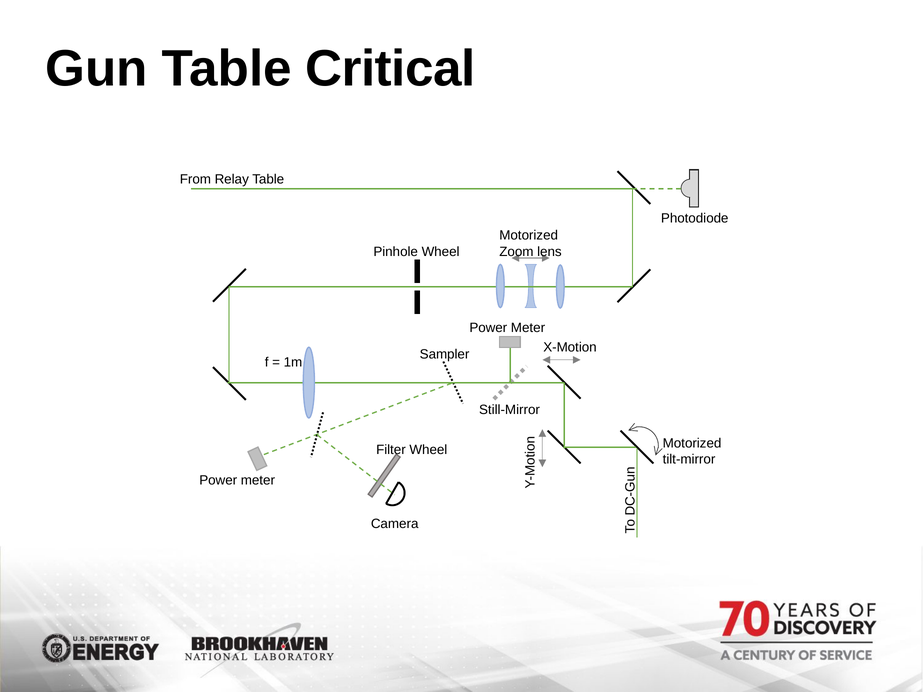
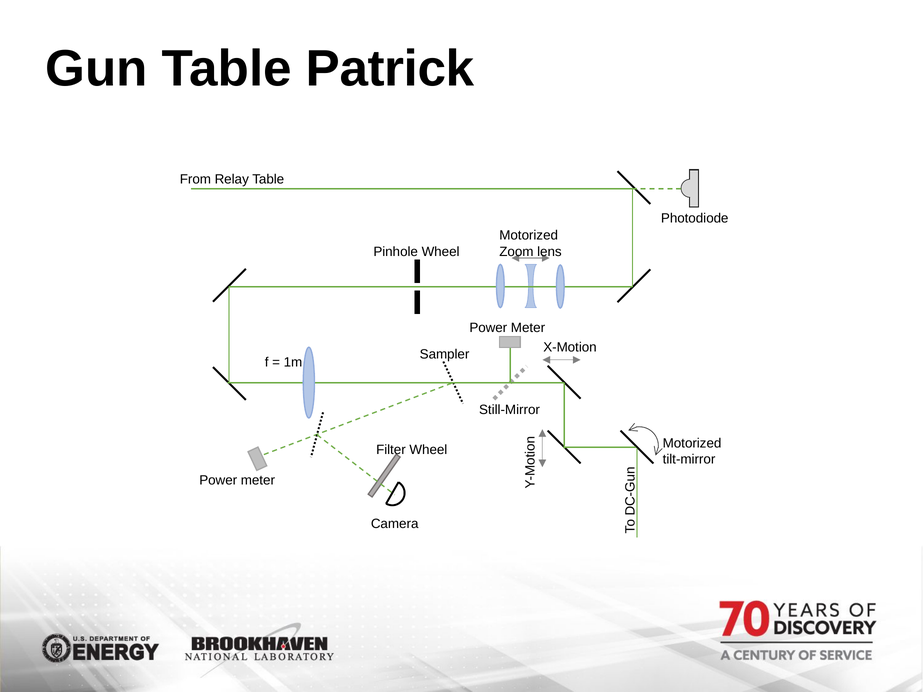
Critical: Critical -> Patrick
